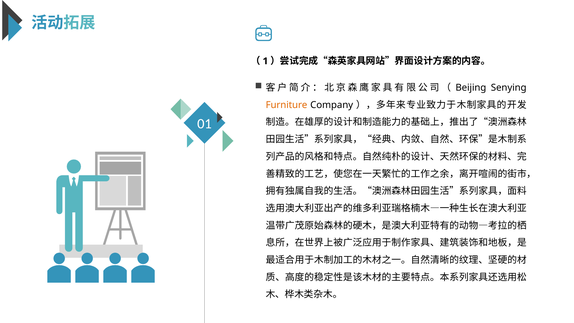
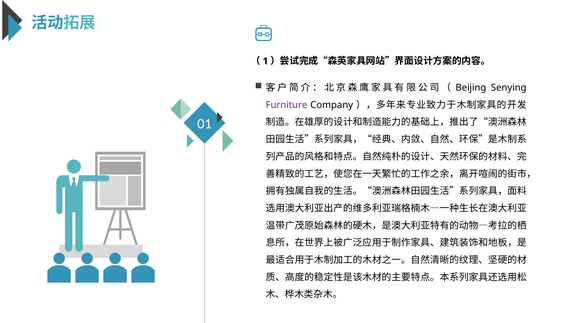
Furniture colour: orange -> purple
